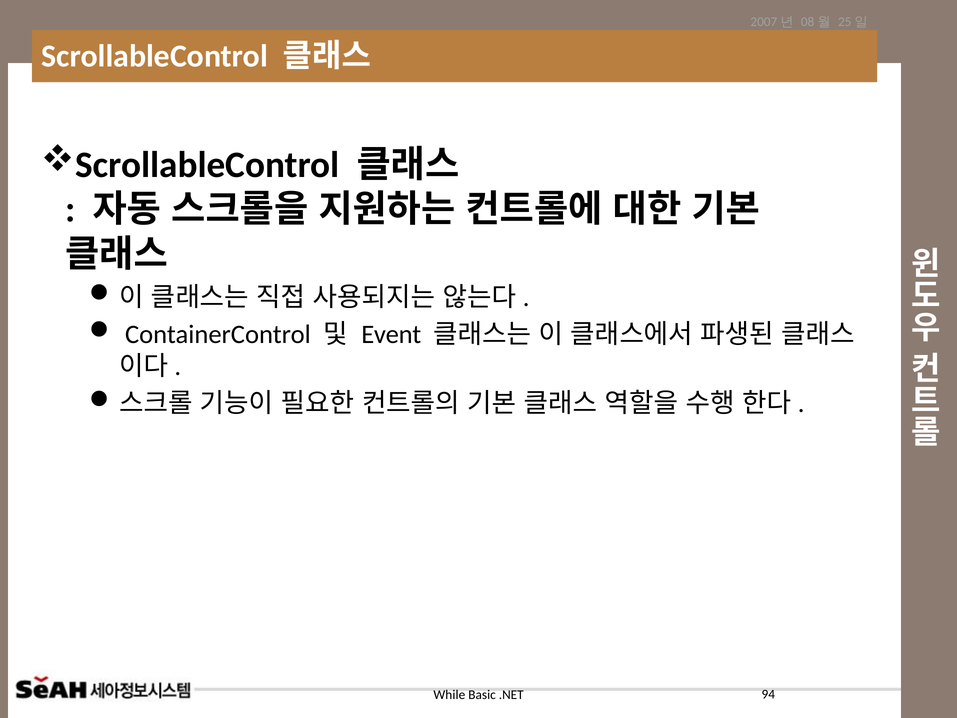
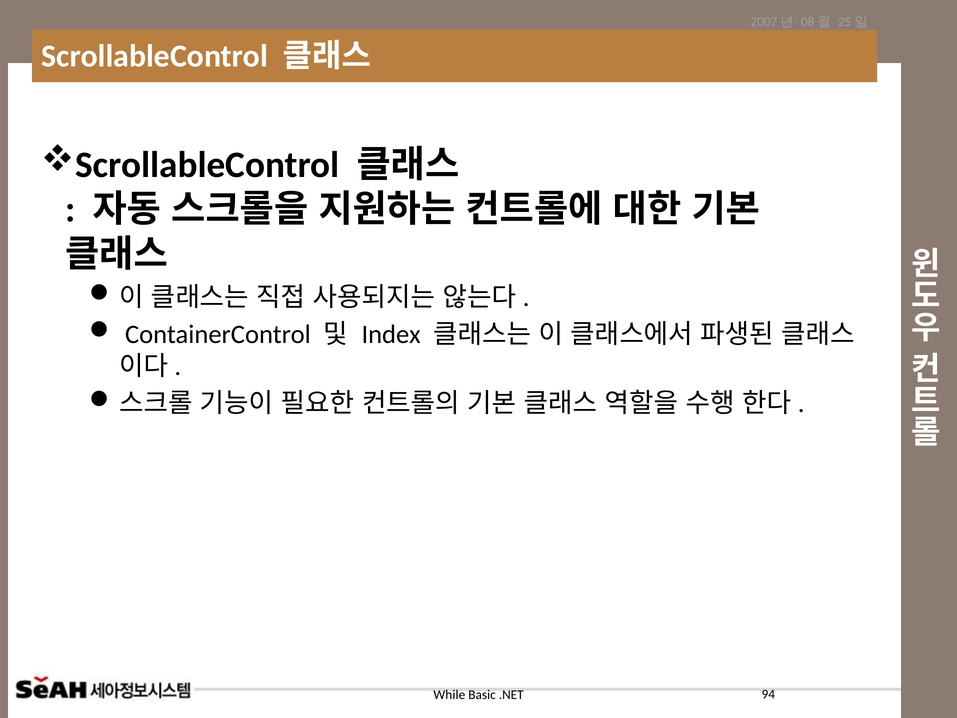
Event: Event -> Index
